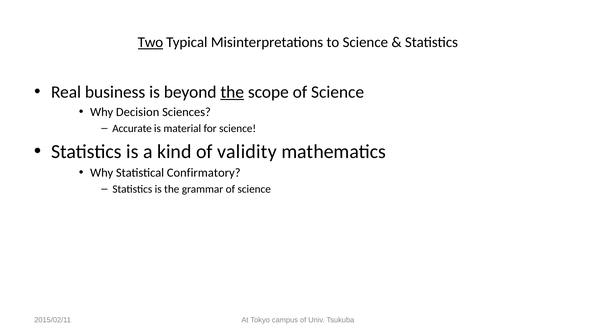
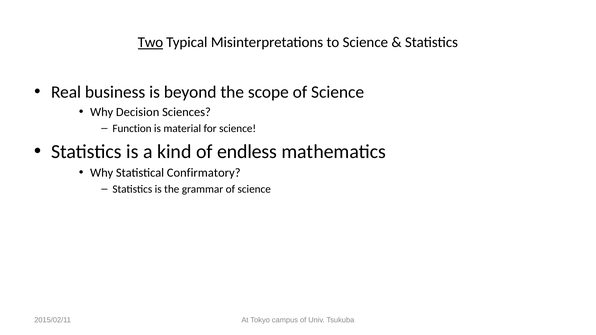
the at (232, 92) underline: present -> none
Accurate: Accurate -> Function
validity: validity -> endless
